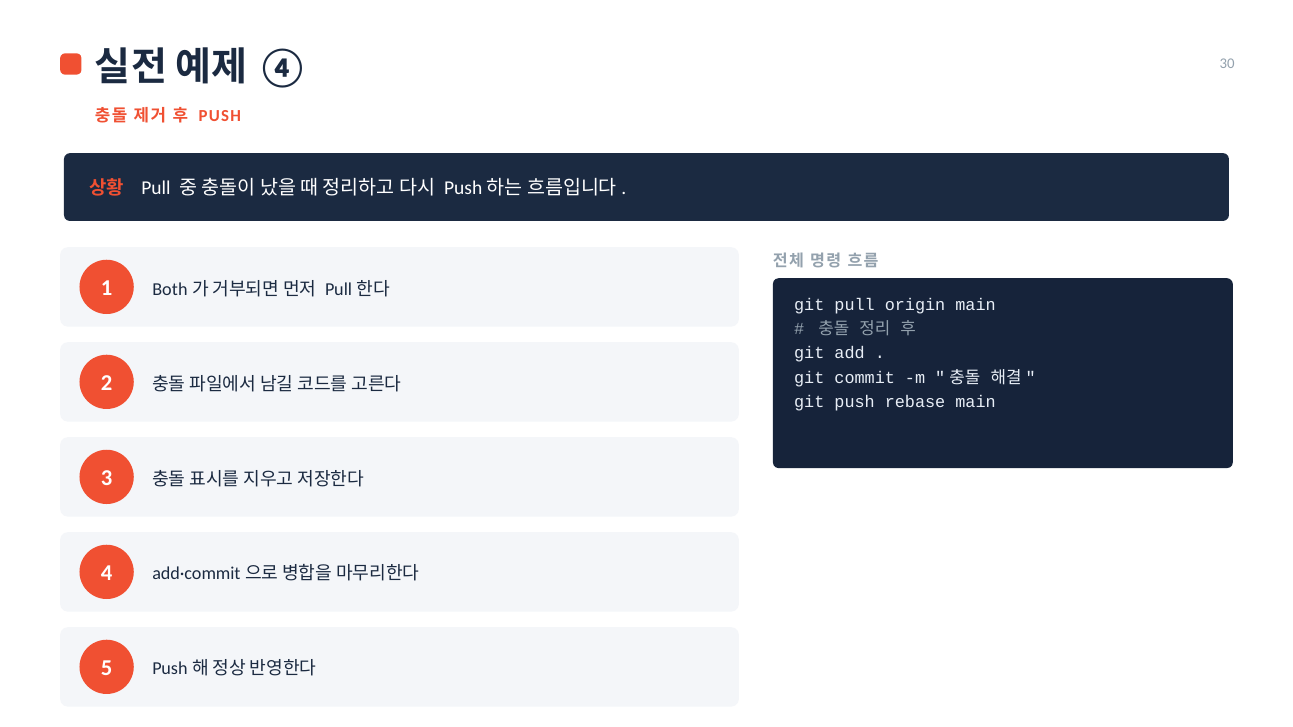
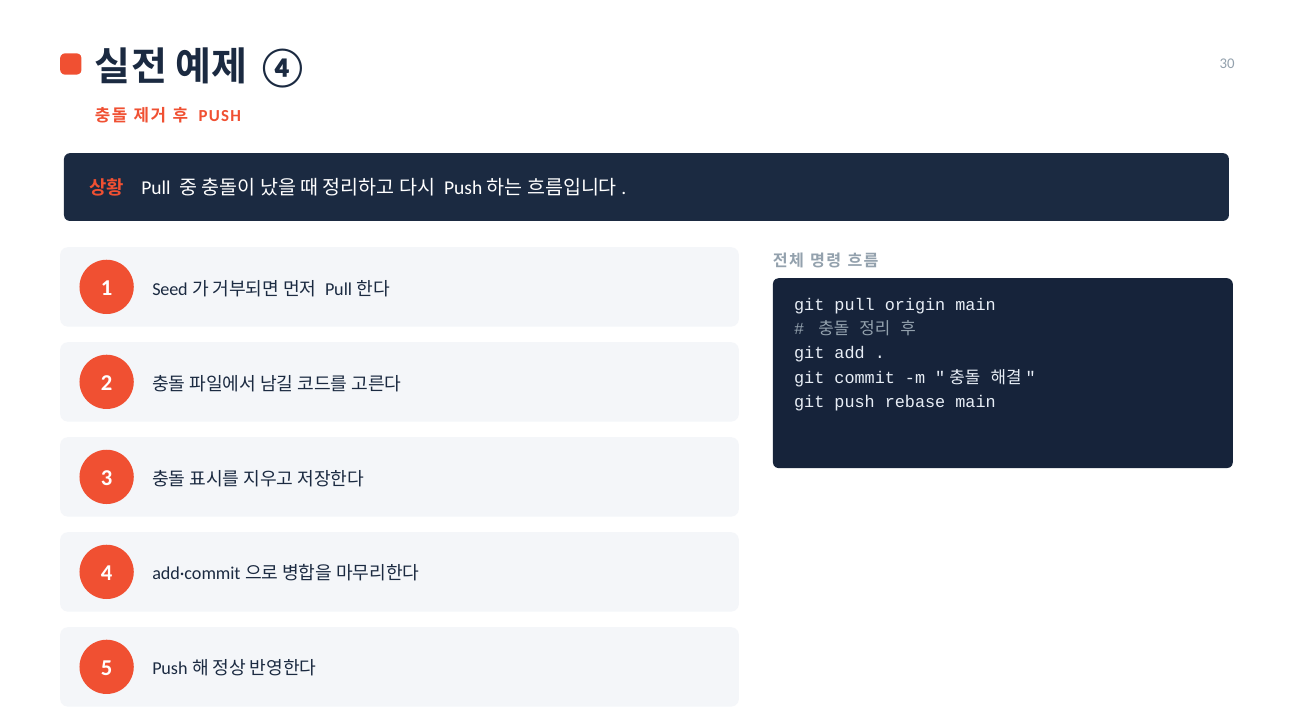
Both: Both -> Seed
